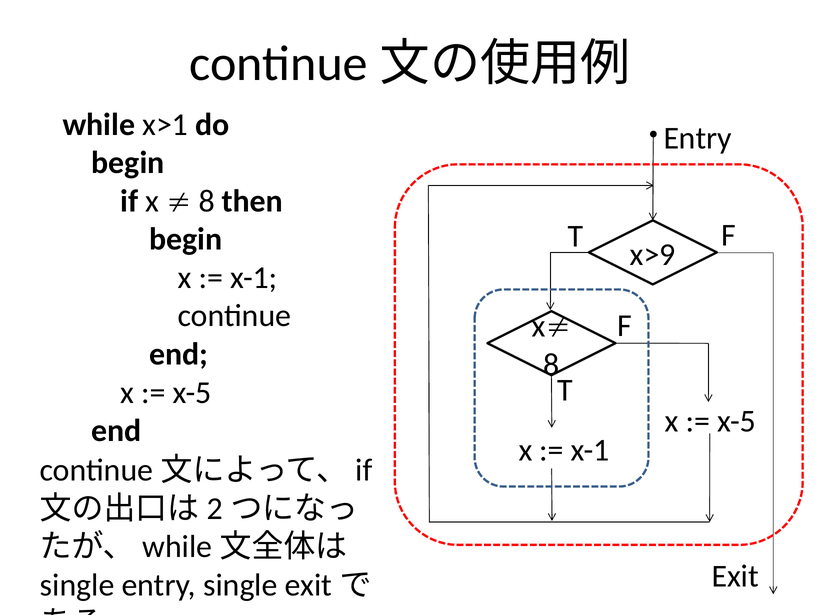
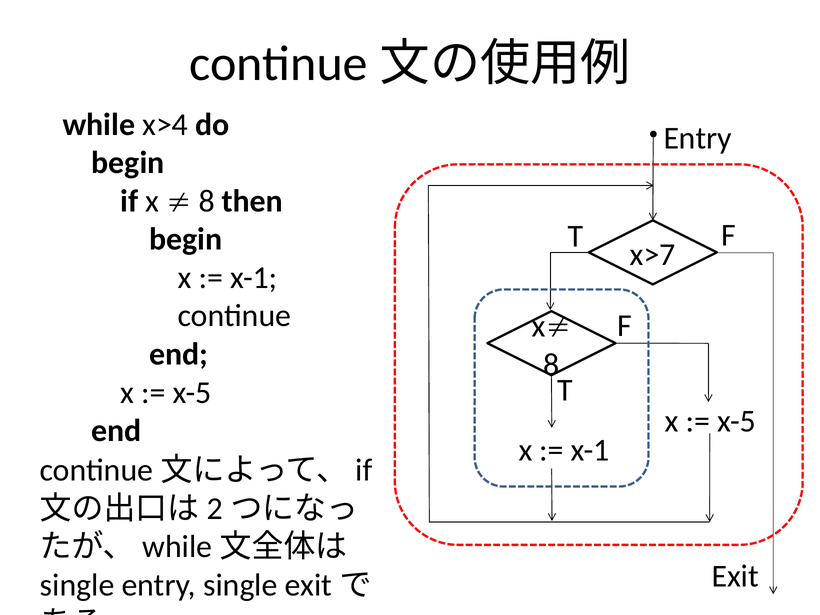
x>1: x>1 -> x>4
x>9: x>9 -> x>7
